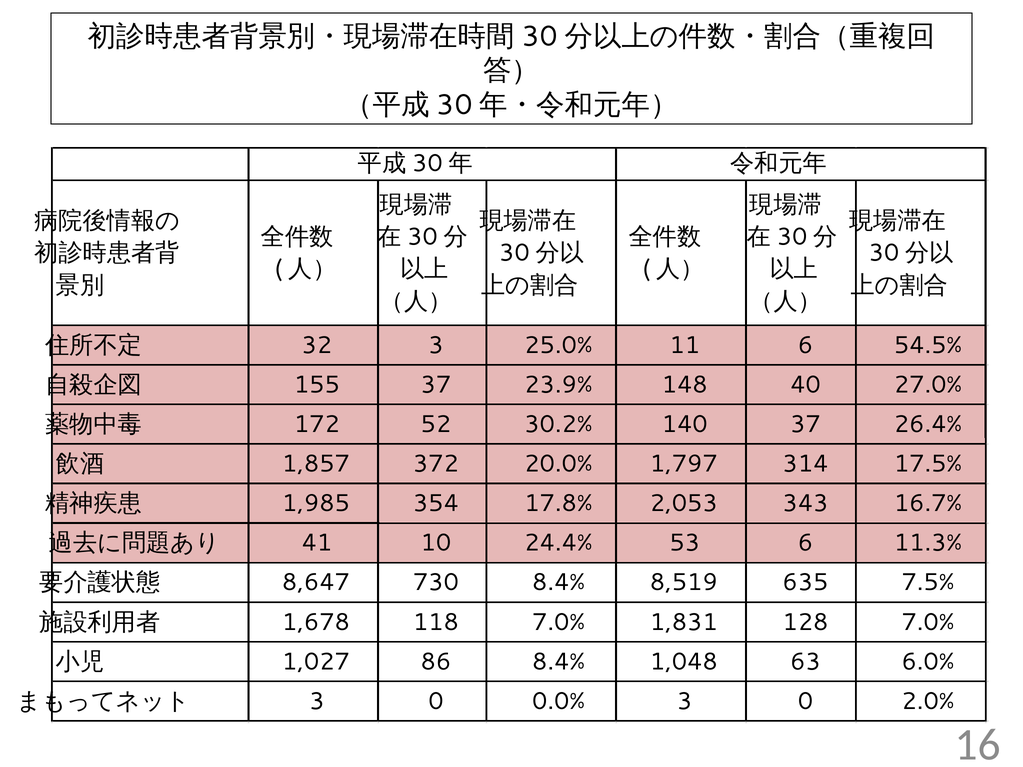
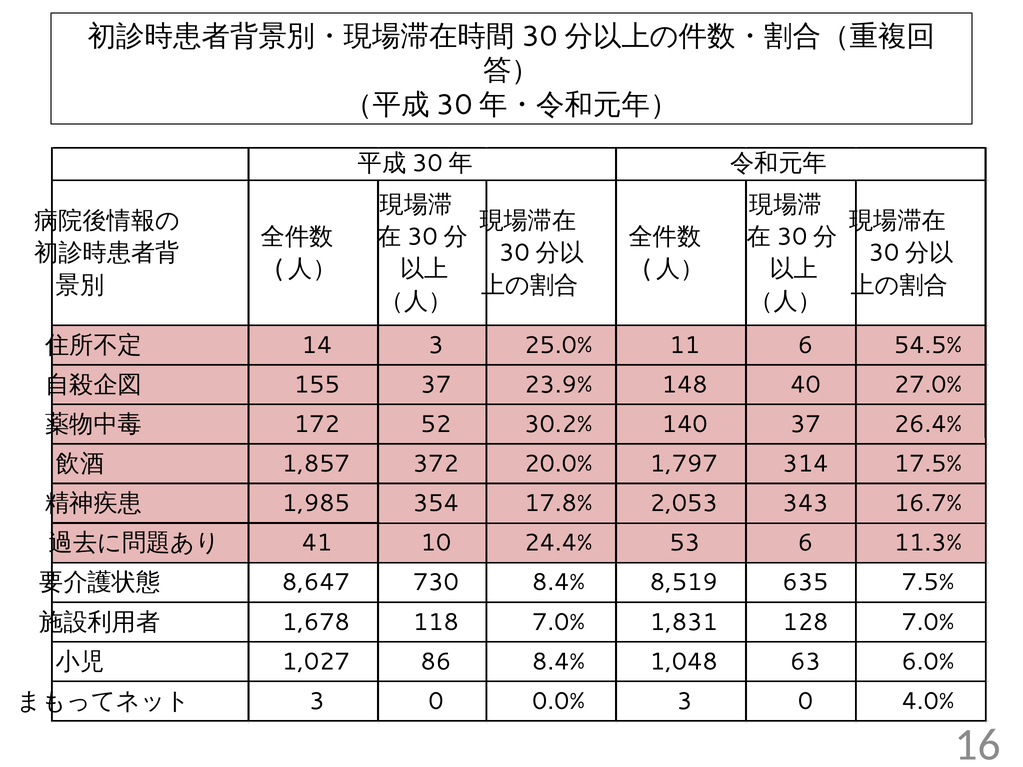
32: 32 -> 14
2.0%: 2.0% -> 4.0%
